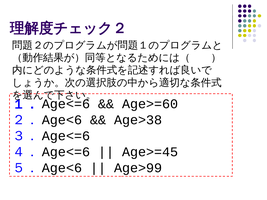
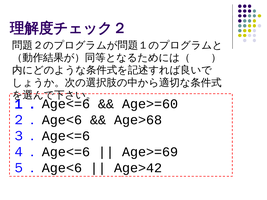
Age>38: Age>38 -> Age>68
Age>=45: Age>=45 -> Age>=69
Age>99: Age>99 -> Age>42
